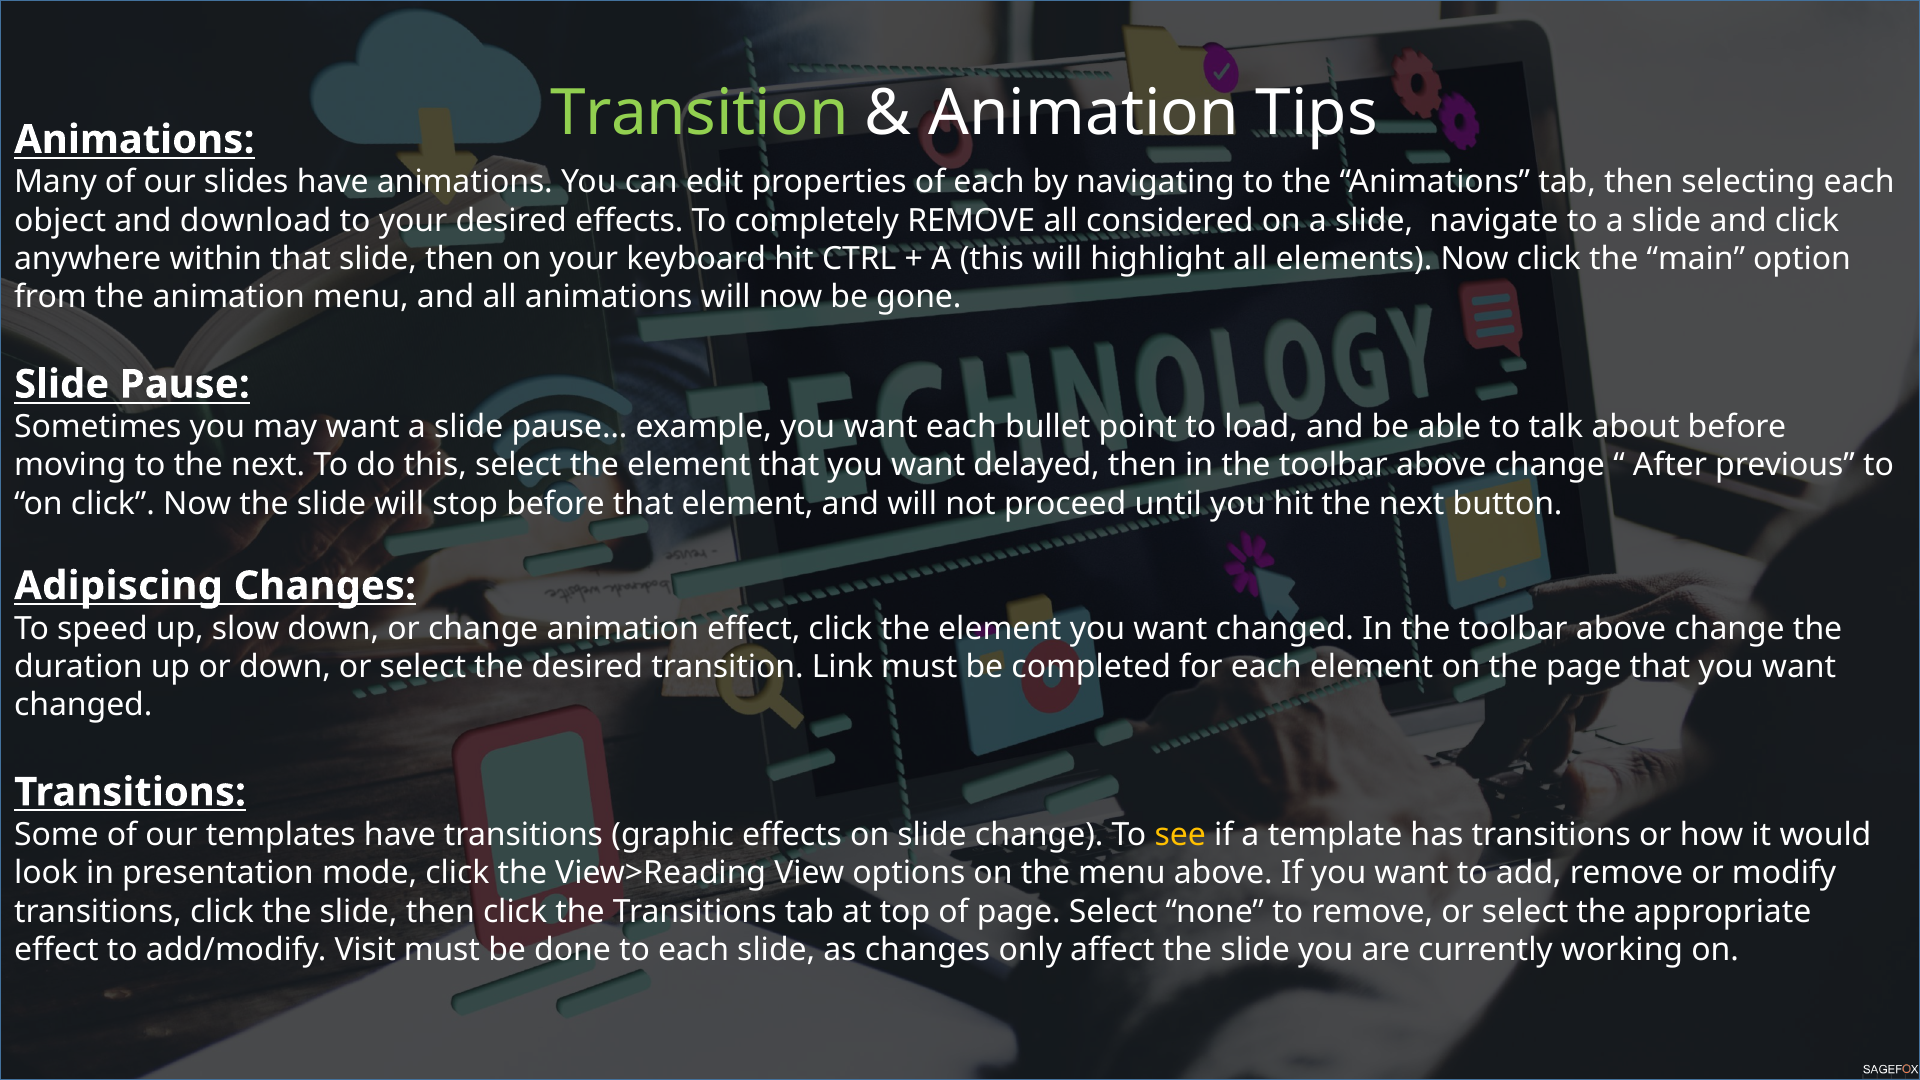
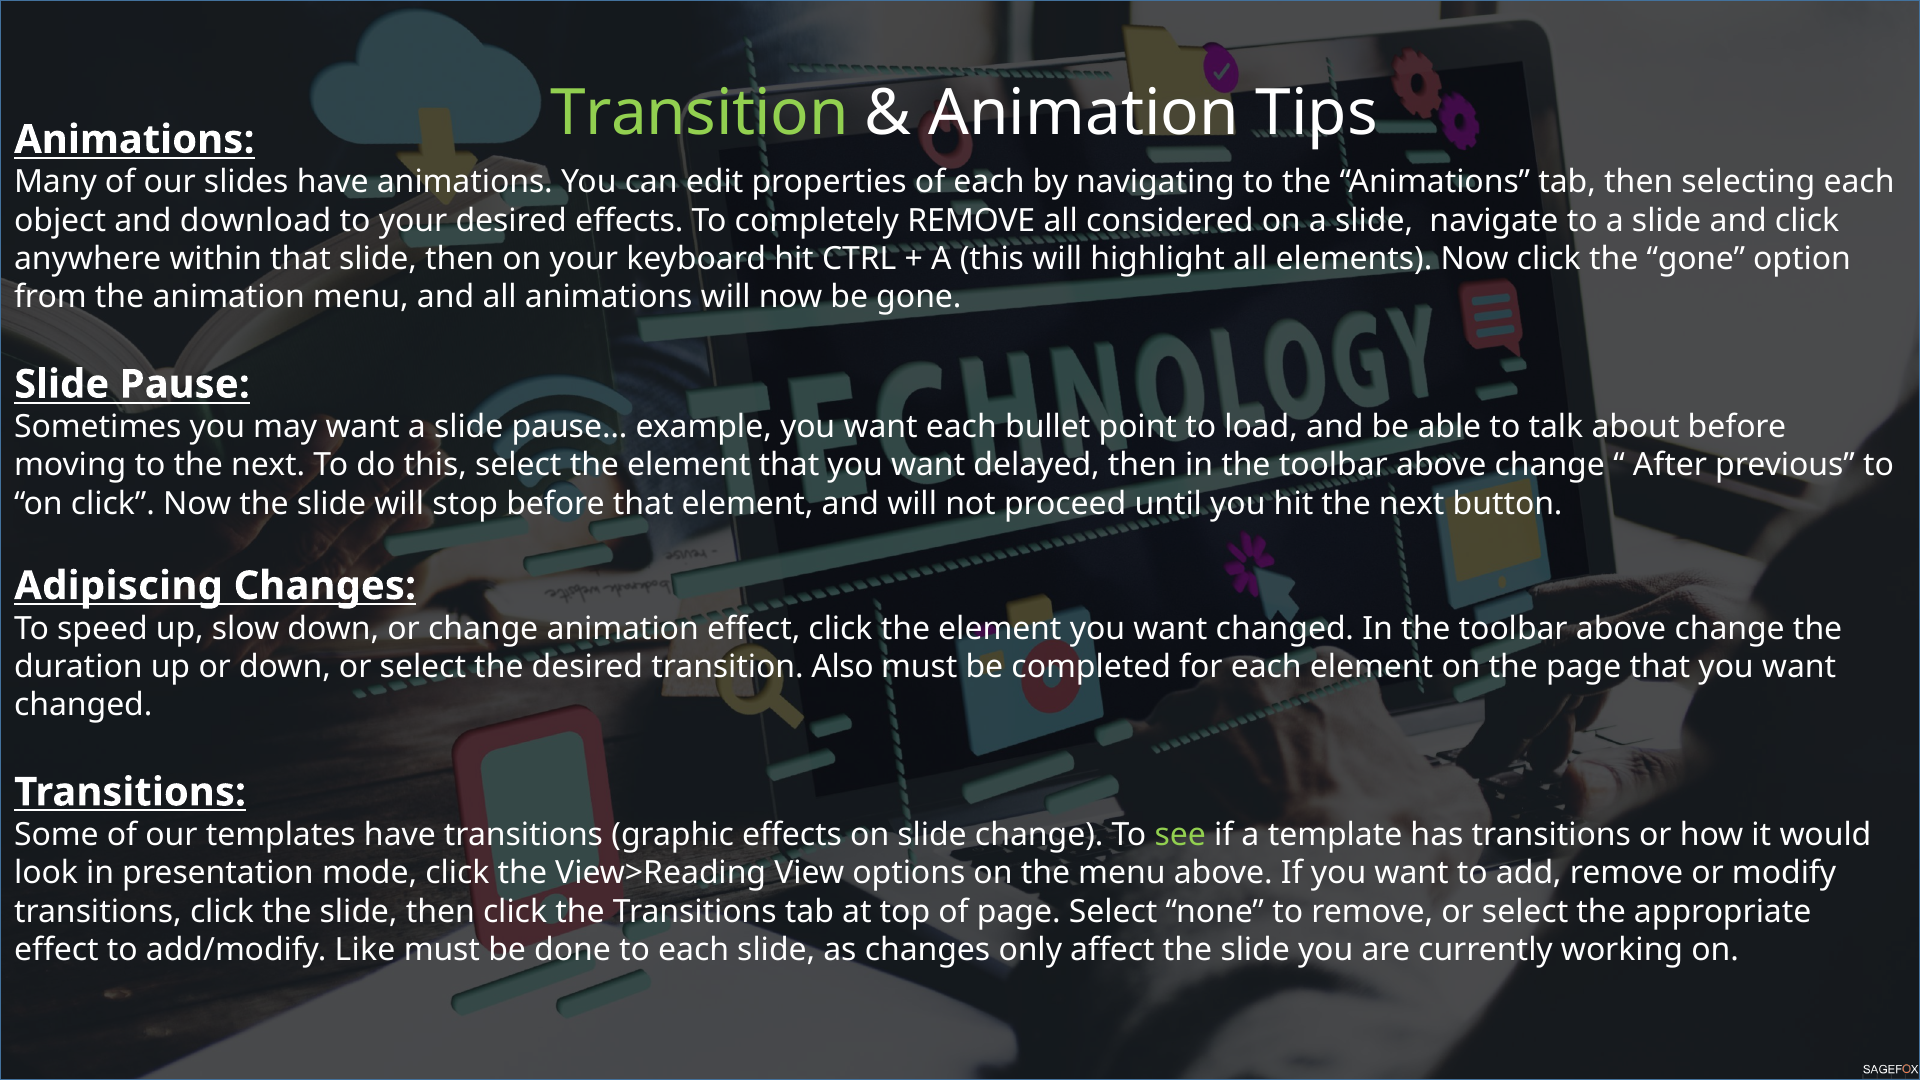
the main: main -> gone
Link: Link -> Also
see colour: yellow -> light green
Visit: Visit -> Like
